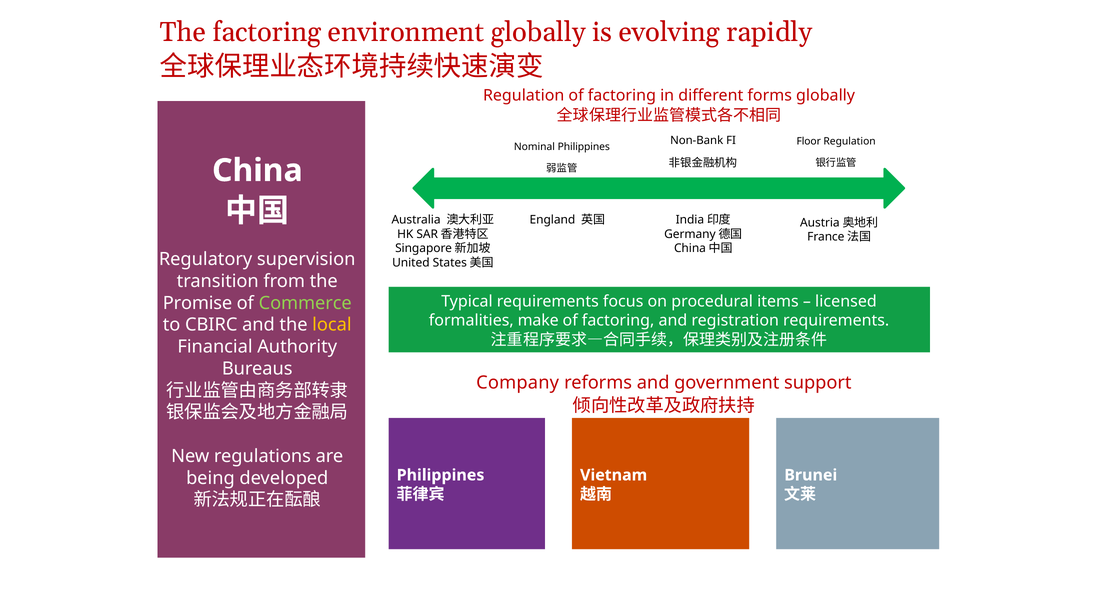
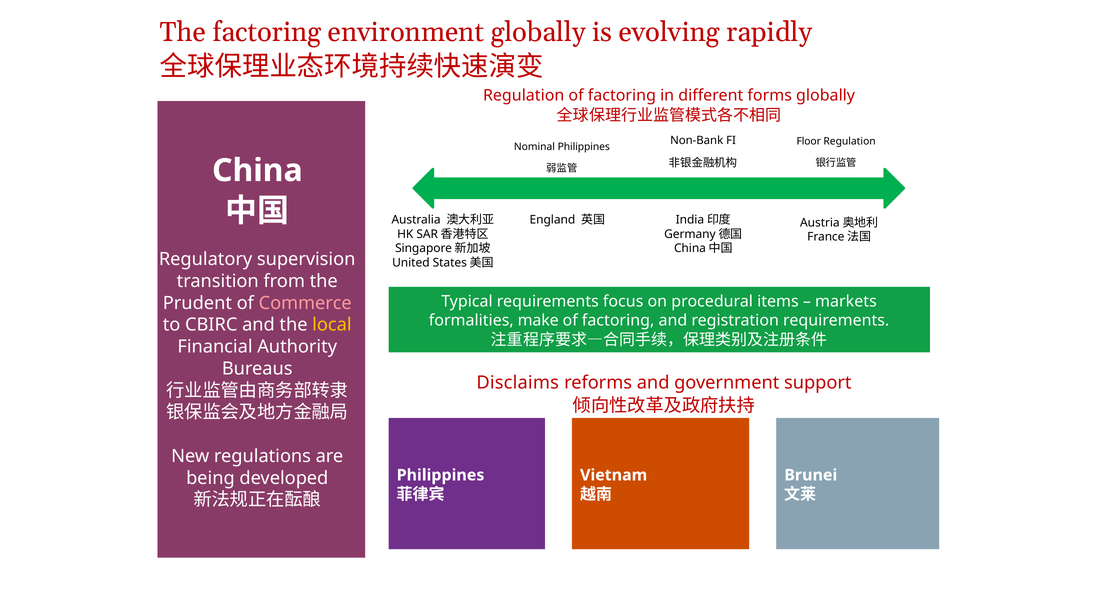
licensed: licensed -> markets
Promise: Promise -> Prudent
Commerce colour: light green -> pink
Company: Company -> Disclaims
